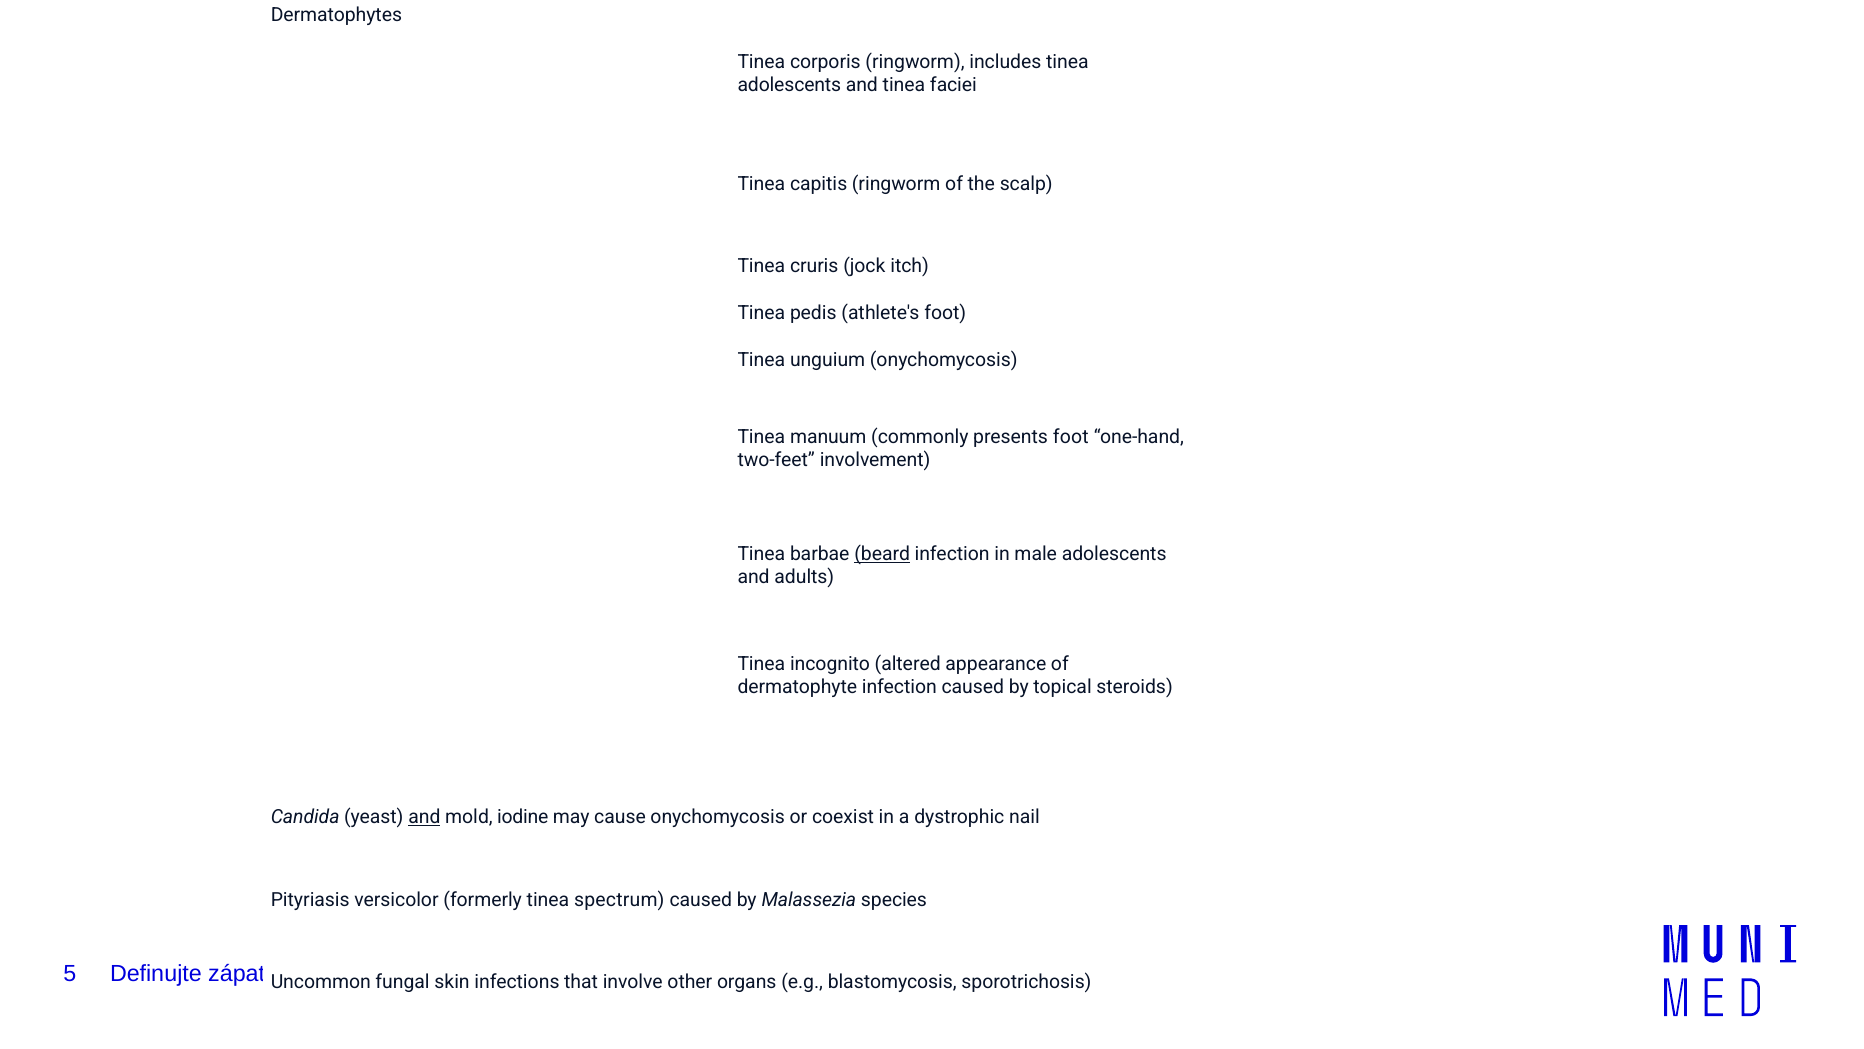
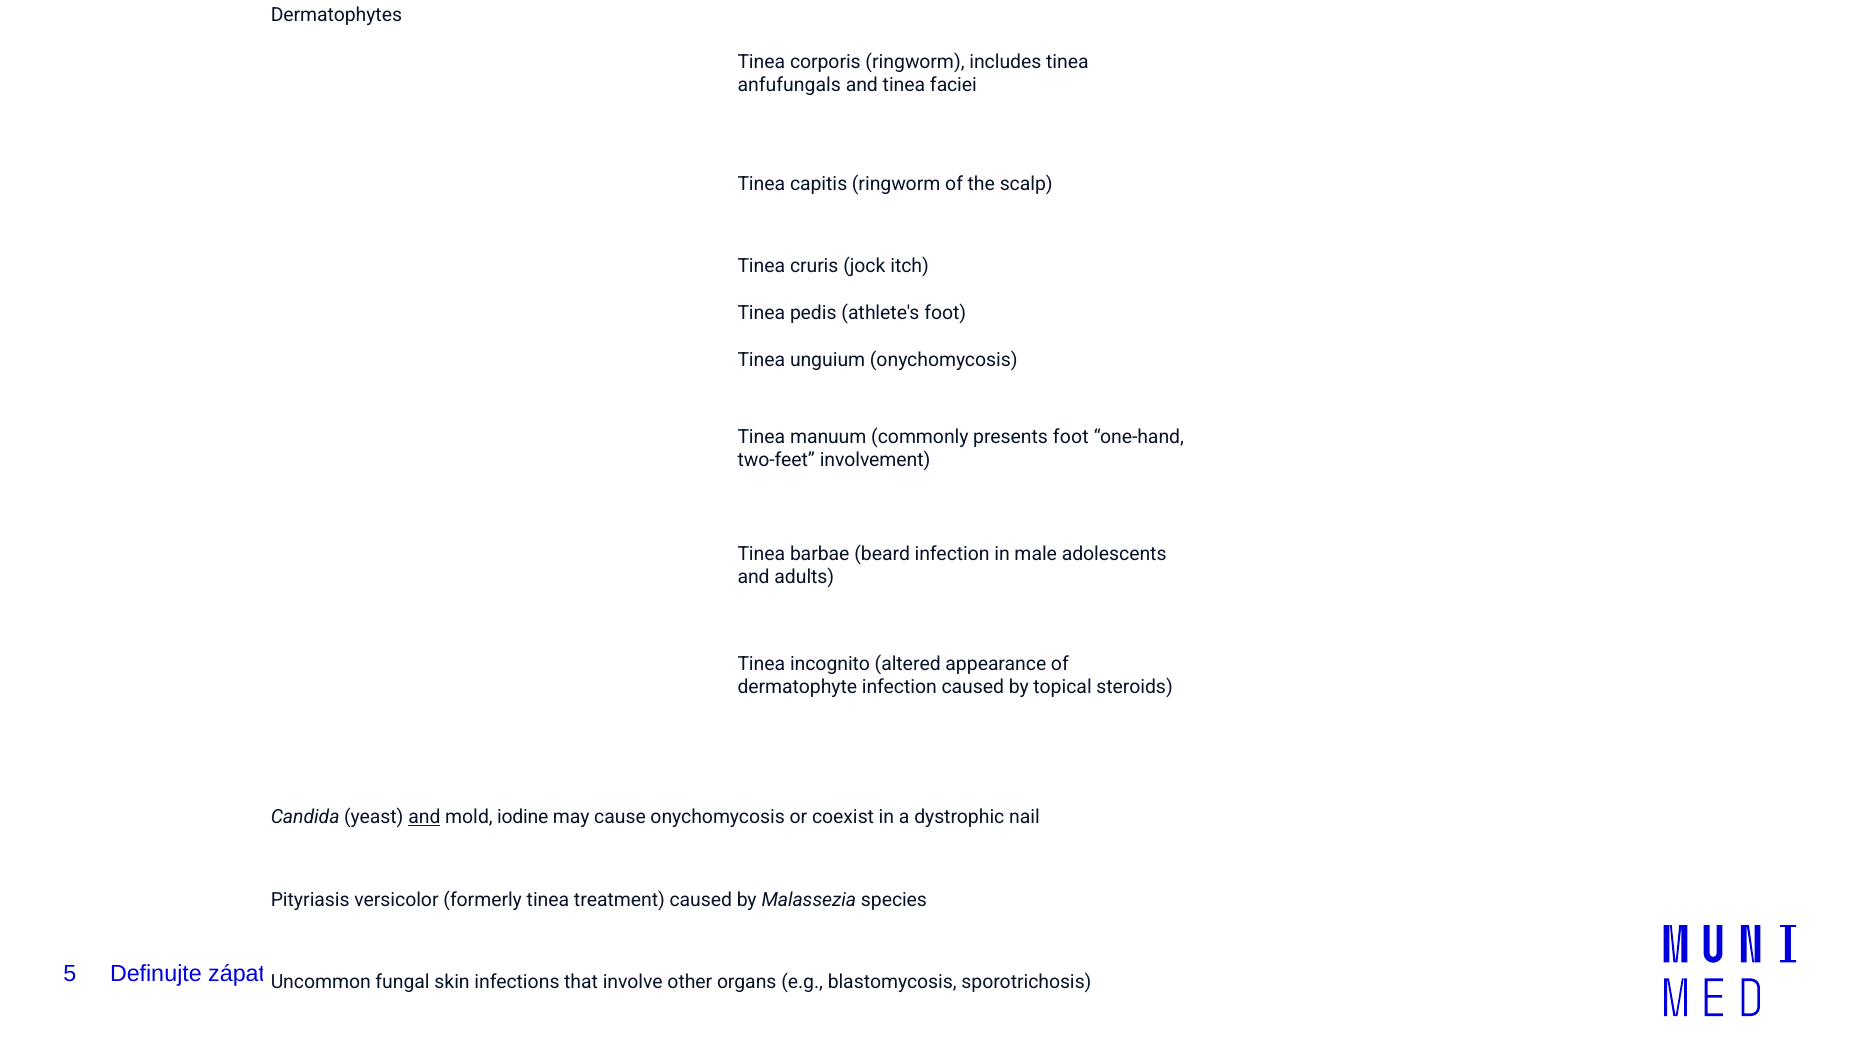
adolescents at (789, 85): adolescents -> anfufungals
beard underline: present -> none
spectrum: spectrum -> treatment
